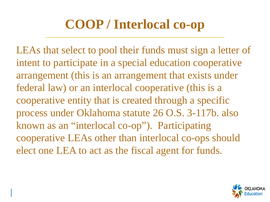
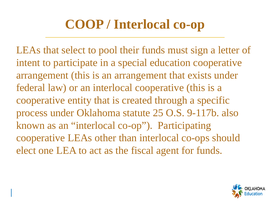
26: 26 -> 25
3-117b: 3-117b -> 9-117b
